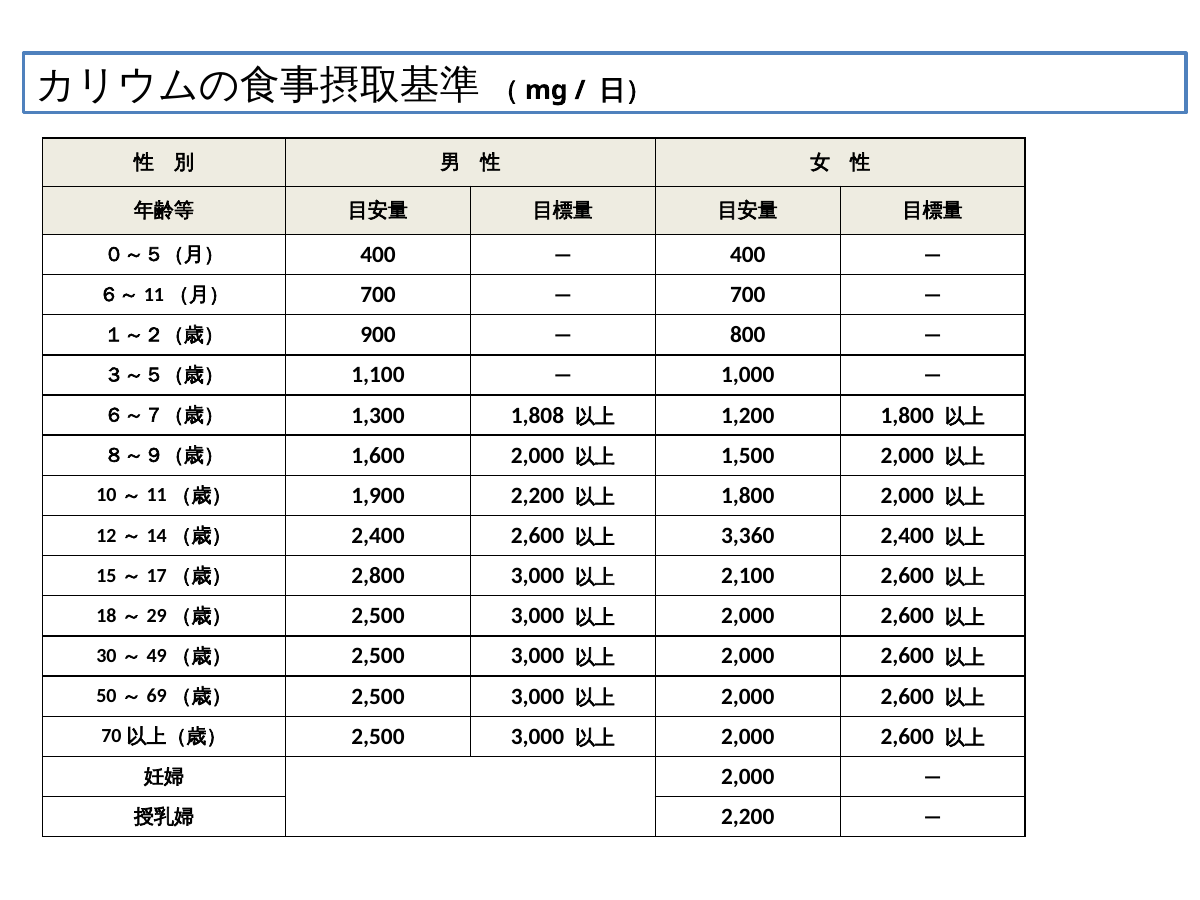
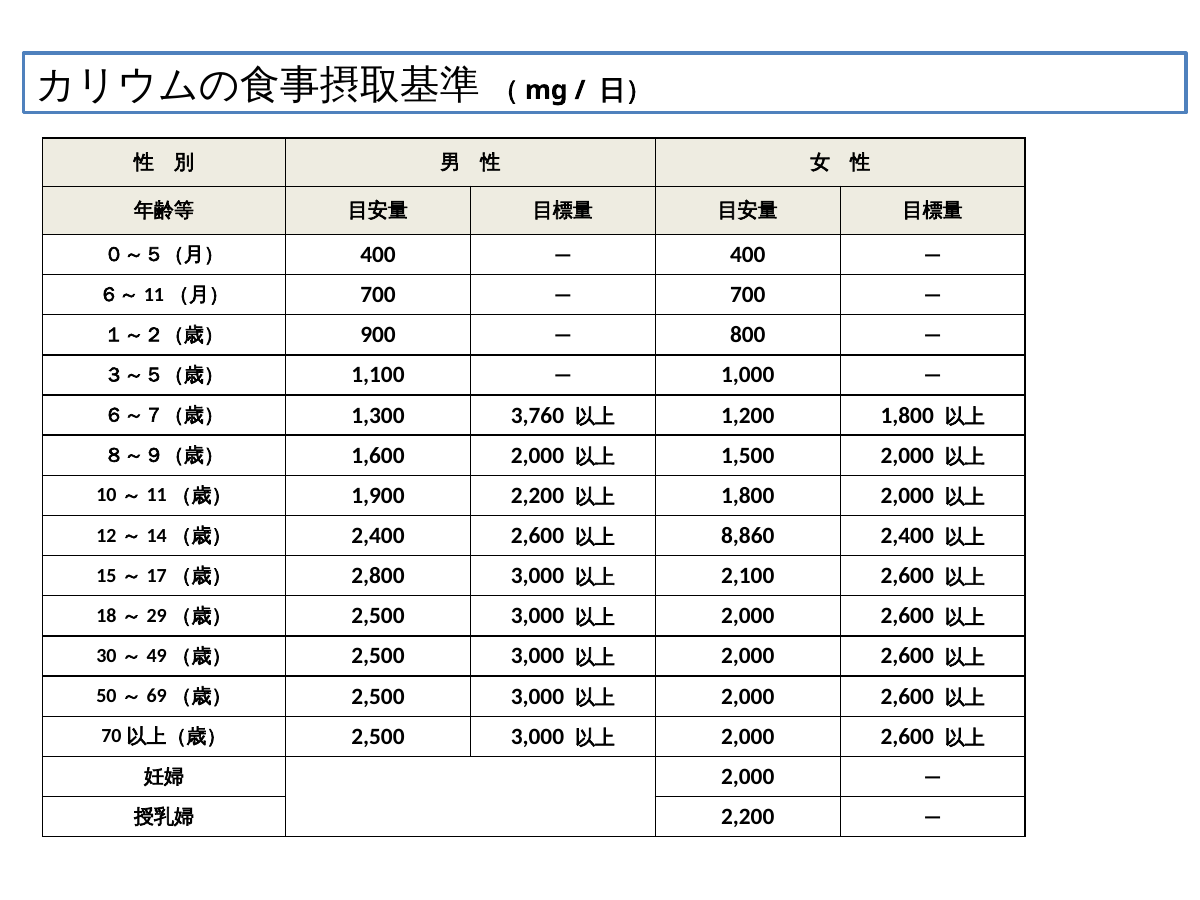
1,808: 1,808 -> 3,760
3,360: 3,360 -> 8,860
